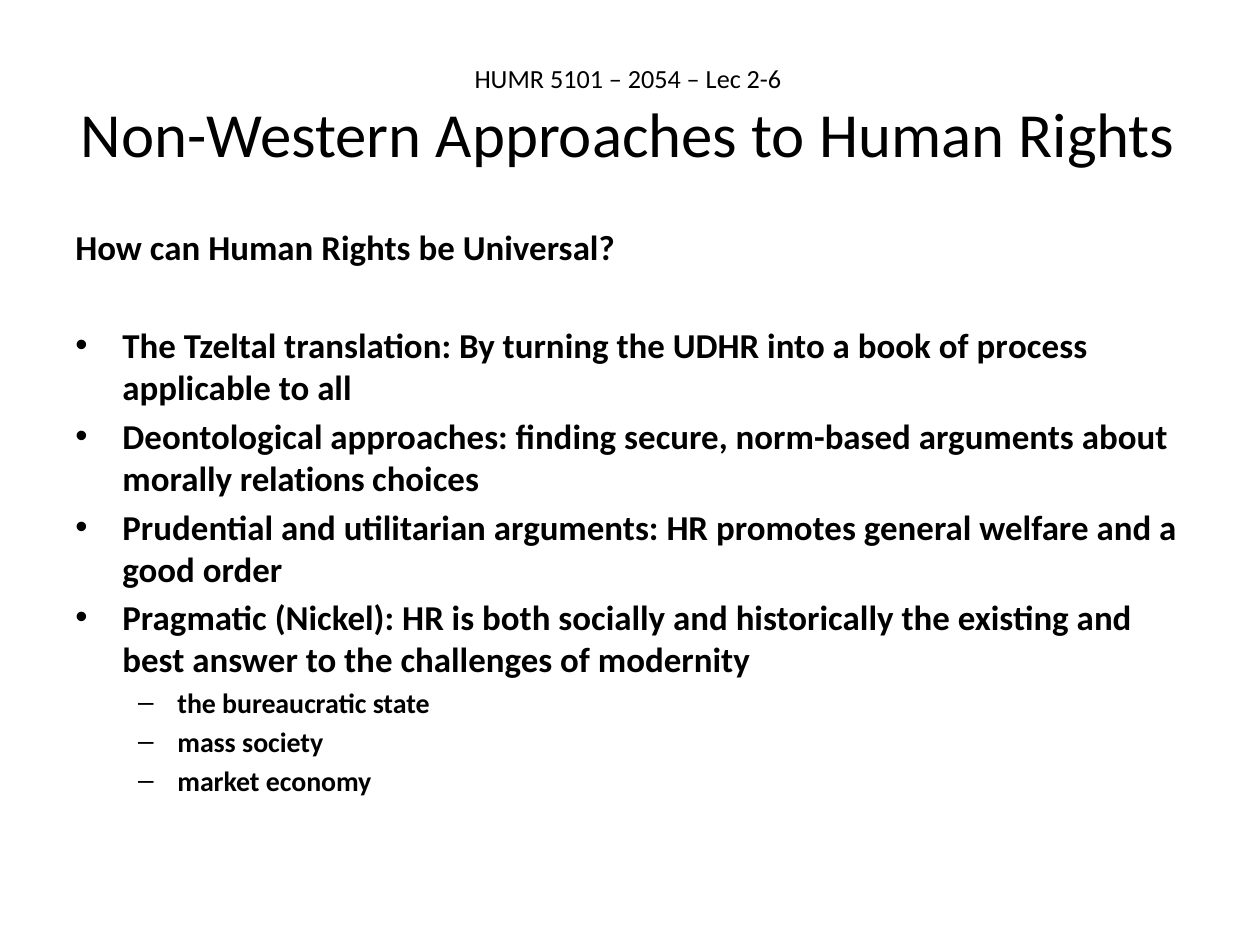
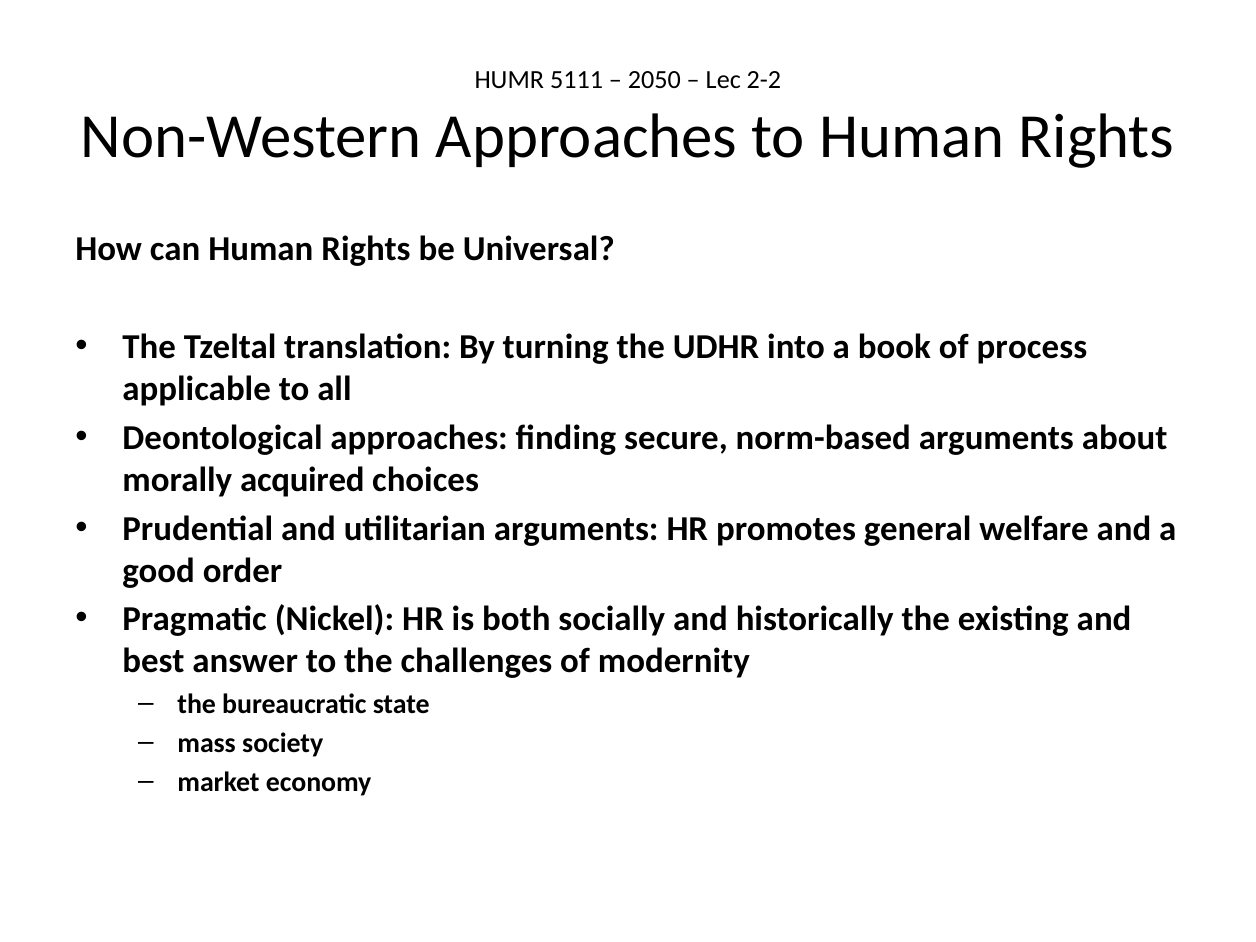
5101: 5101 -> 5111
2054: 2054 -> 2050
2-6: 2-6 -> 2-2
relations: relations -> acquired
